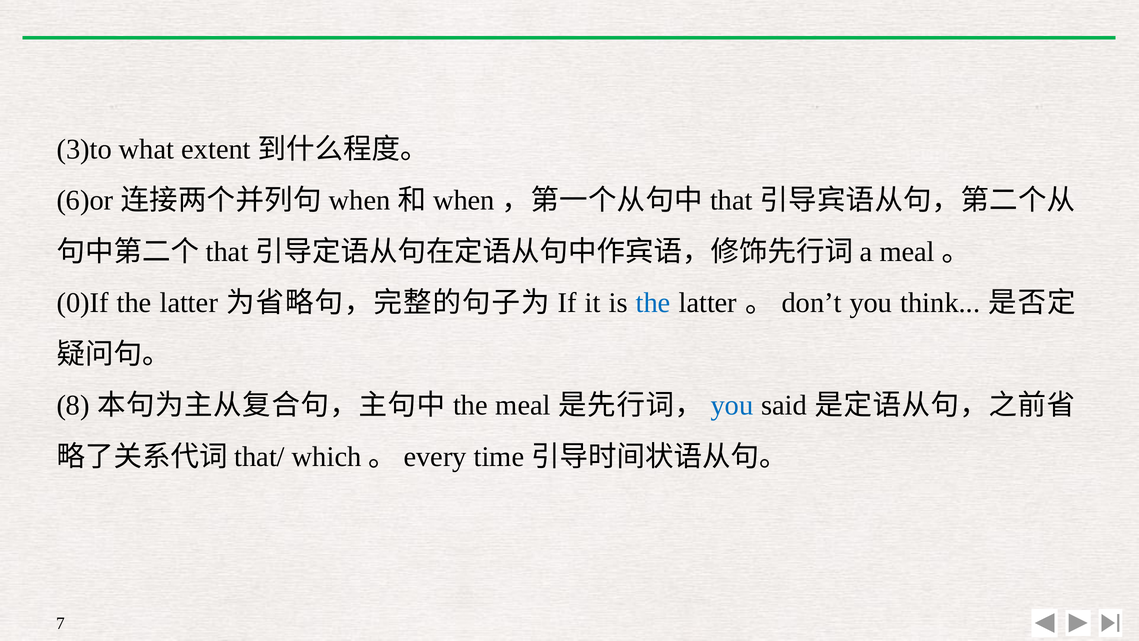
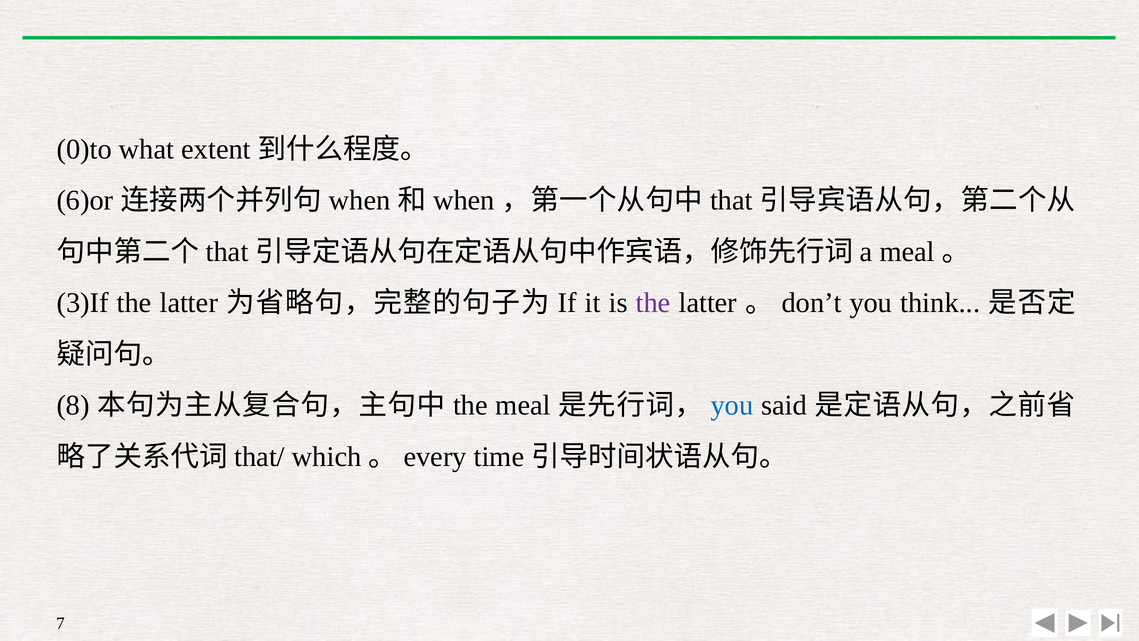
3)to: 3)to -> 0)to
0)If: 0)If -> 3)If
the at (653, 303) colour: blue -> purple
